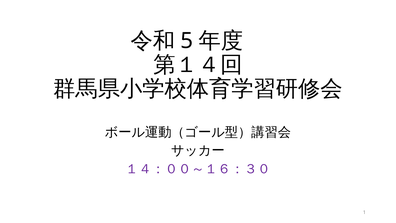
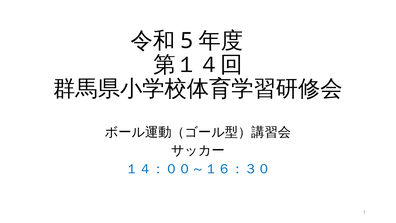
１４：００～１６：３０ colour: purple -> blue
